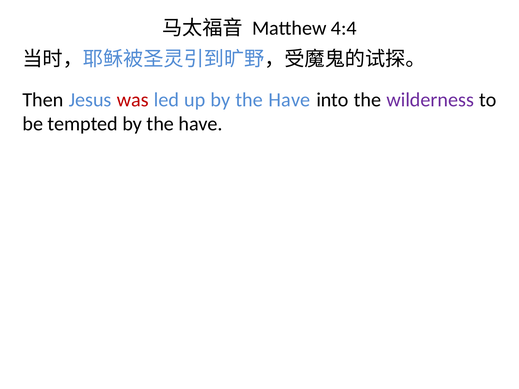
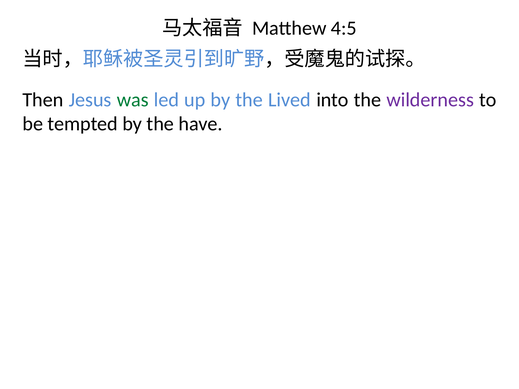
4:4: 4:4 -> 4:5
was colour: red -> green
up by the Have: Have -> Lived
